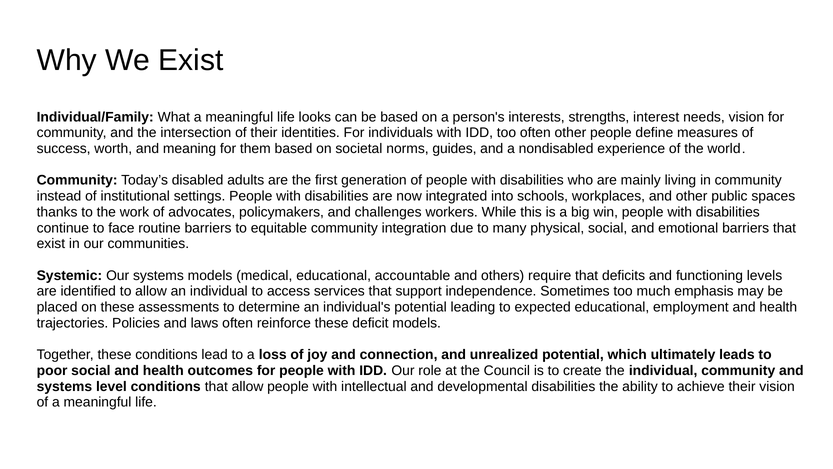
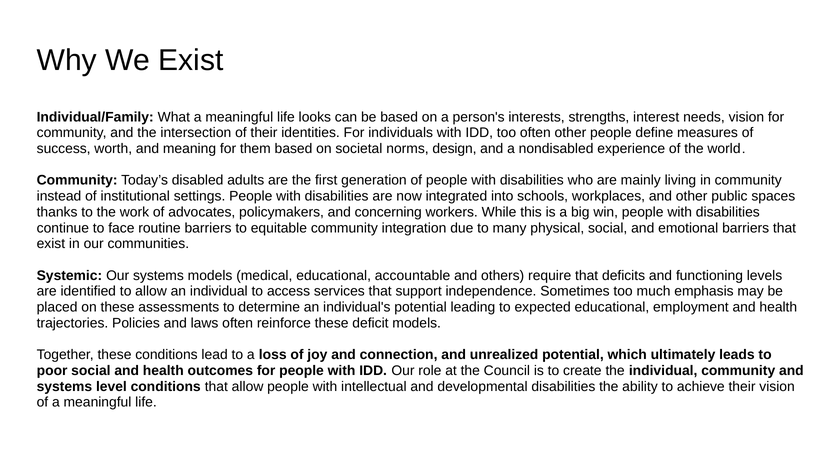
guides: guides -> design
challenges: challenges -> concerning
